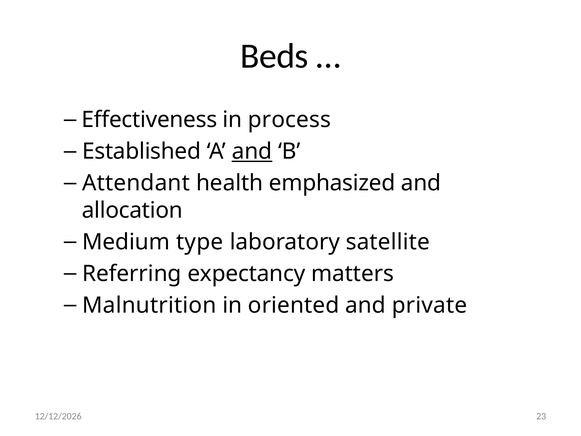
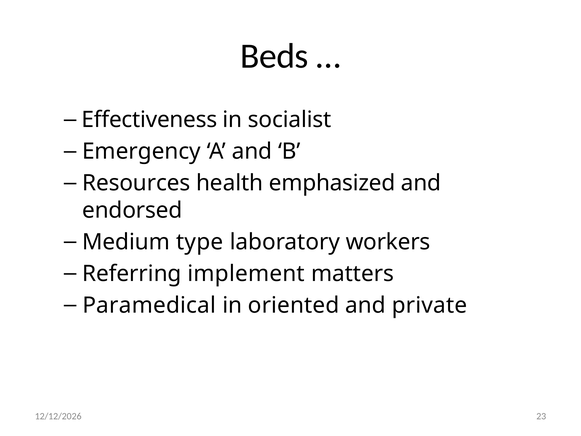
process: process -> socialist
Established: Established -> Emergency
and at (252, 151) underline: present -> none
Attendant: Attendant -> Resources
allocation: allocation -> endorsed
satellite: satellite -> workers
expectancy: expectancy -> implement
Malnutrition: Malnutrition -> Paramedical
